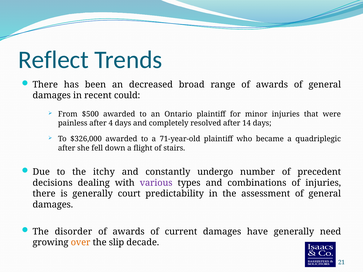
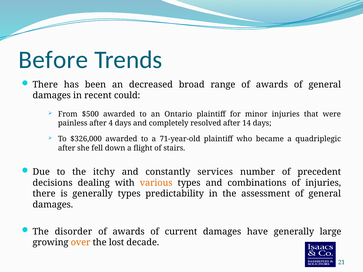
Reflect: Reflect -> Before
undergo: undergo -> services
various colour: purple -> orange
generally court: court -> types
need: need -> large
slip: slip -> lost
